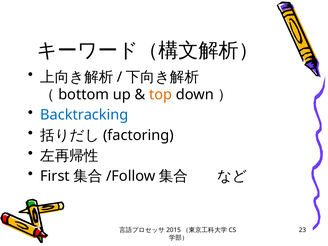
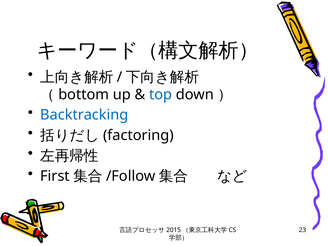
top colour: orange -> blue
